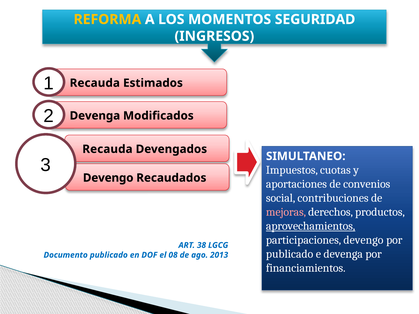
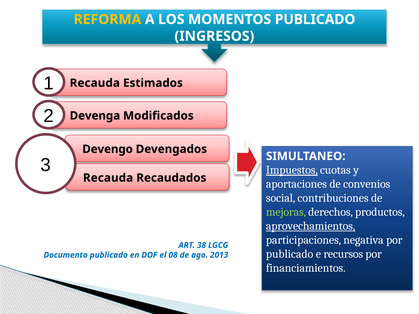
MOMENTOS SEGURIDAD: SEGURIDAD -> PUBLICADO
Recauda at (107, 149): Recauda -> Devengo
Impuestos underline: none -> present
Devengo at (108, 178): Devengo -> Recauda
mejoras colour: pink -> light green
participaciones devengo: devengo -> negativa
e devenga: devenga -> recursos
